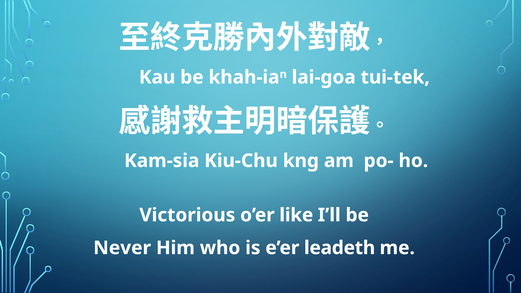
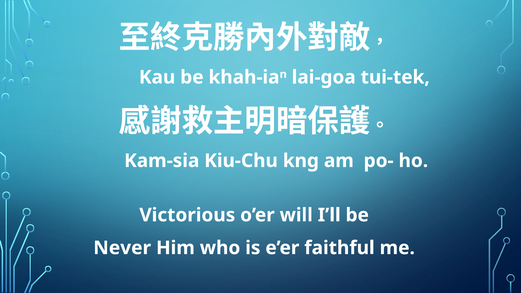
like: like -> will
leadeth: leadeth -> faithful
